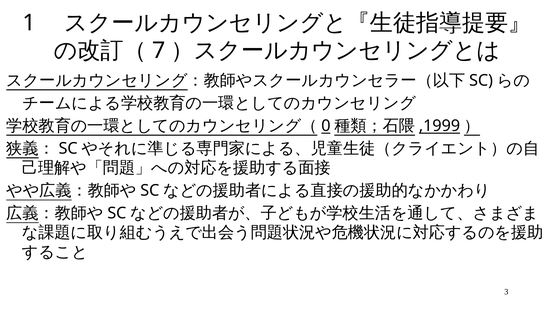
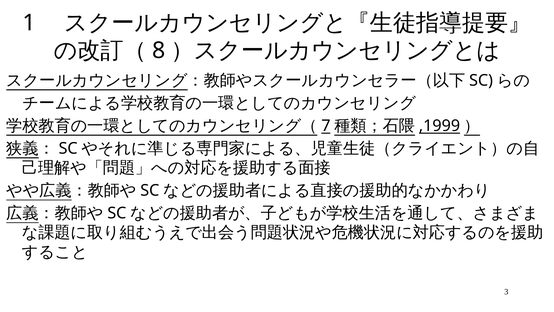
7: 7 -> 8
0: 0 -> 7
